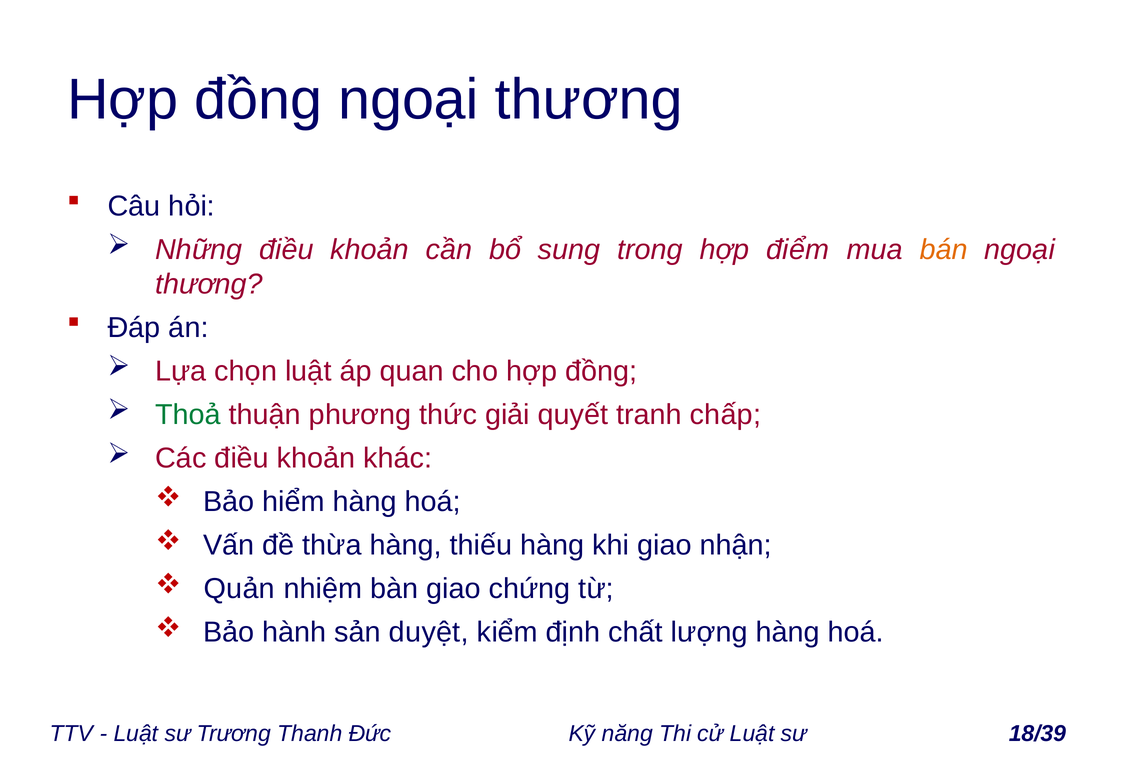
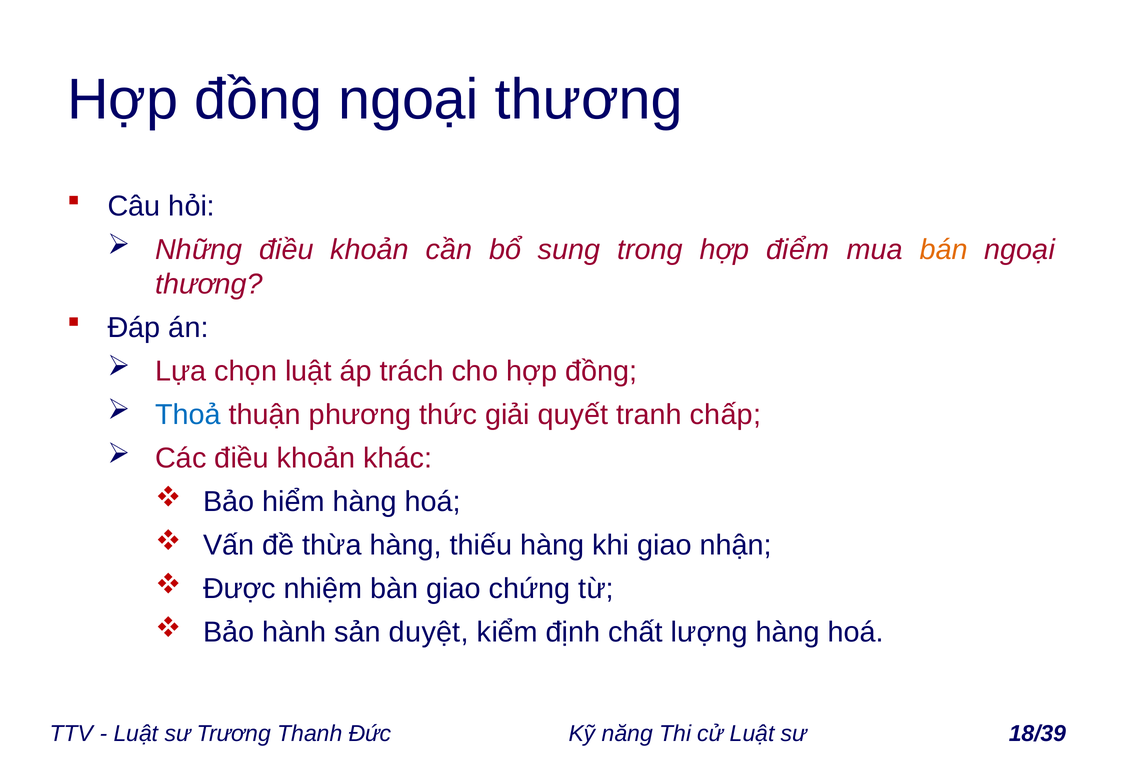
quan: quan -> trách
Thoả colour: green -> blue
Quản: Quản -> Được
